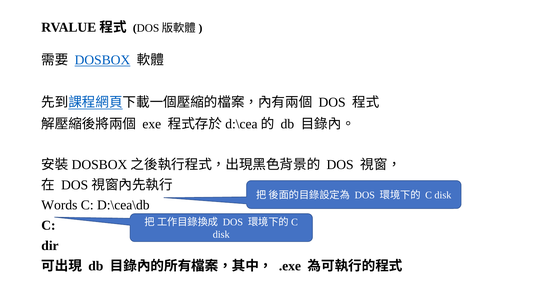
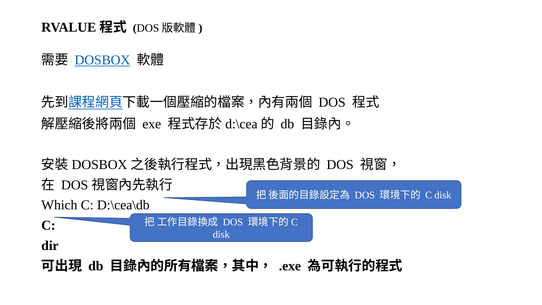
Words: Words -> Which
